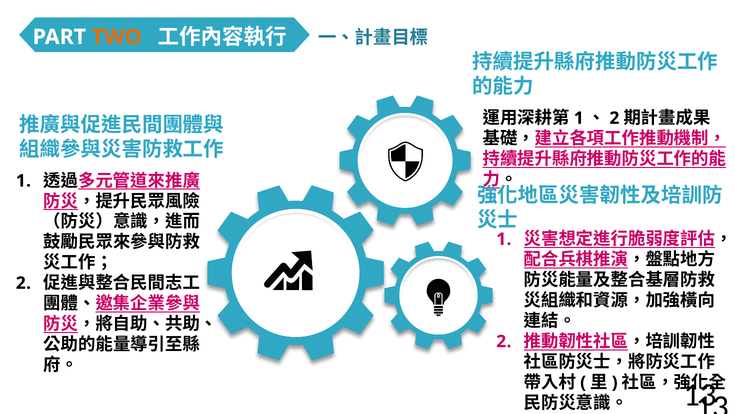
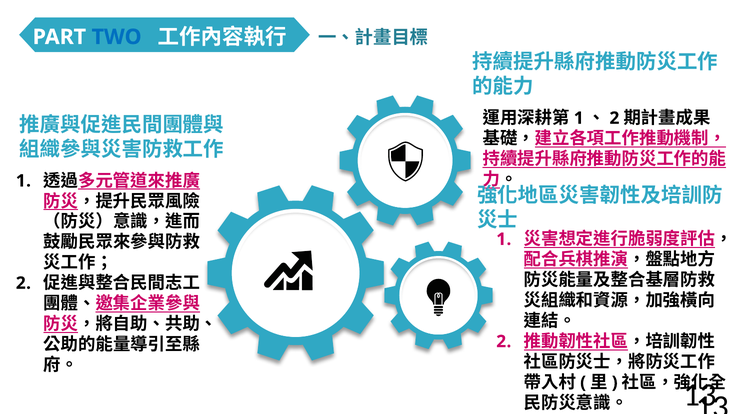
TWO colour: orange -> blue
